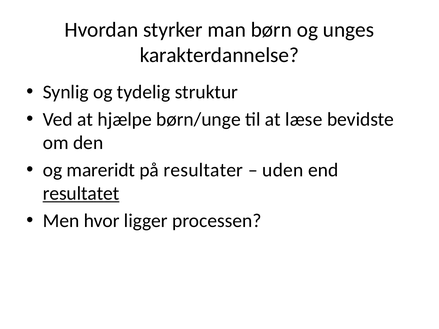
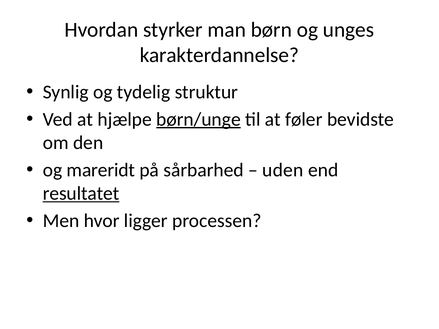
børn/unge underline: none -> present
læse: læse -> føler
resultater: resultater -> sårbarhed
